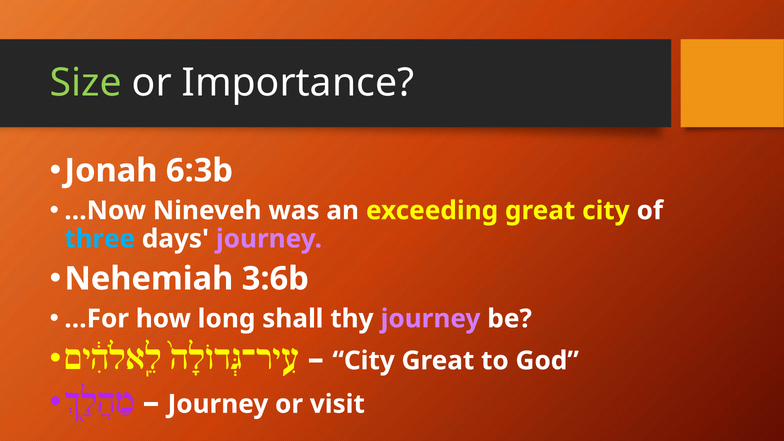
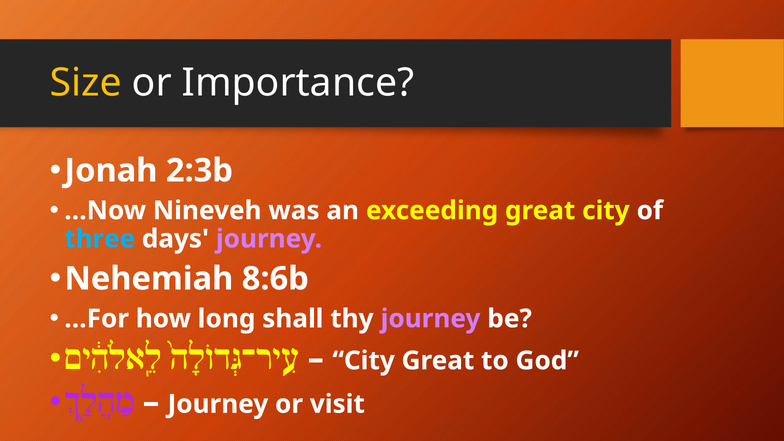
Size colour: light green -> yellow
6:3b: 6:3b -> 2:3b
3:6b: 3:6b -> 8:6b
